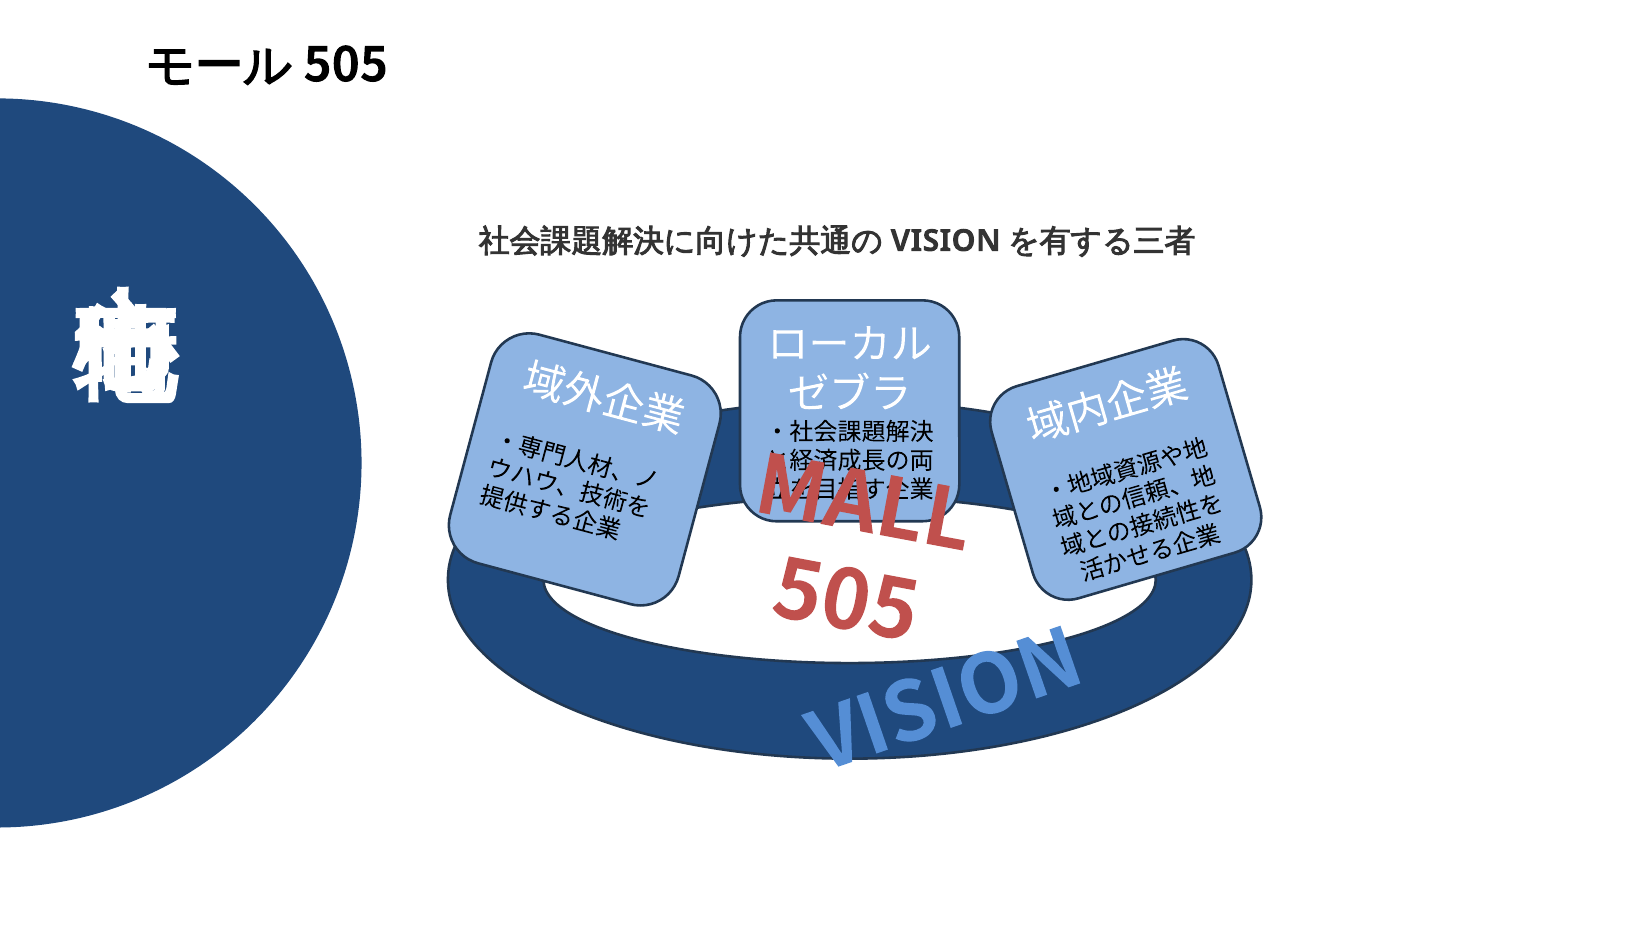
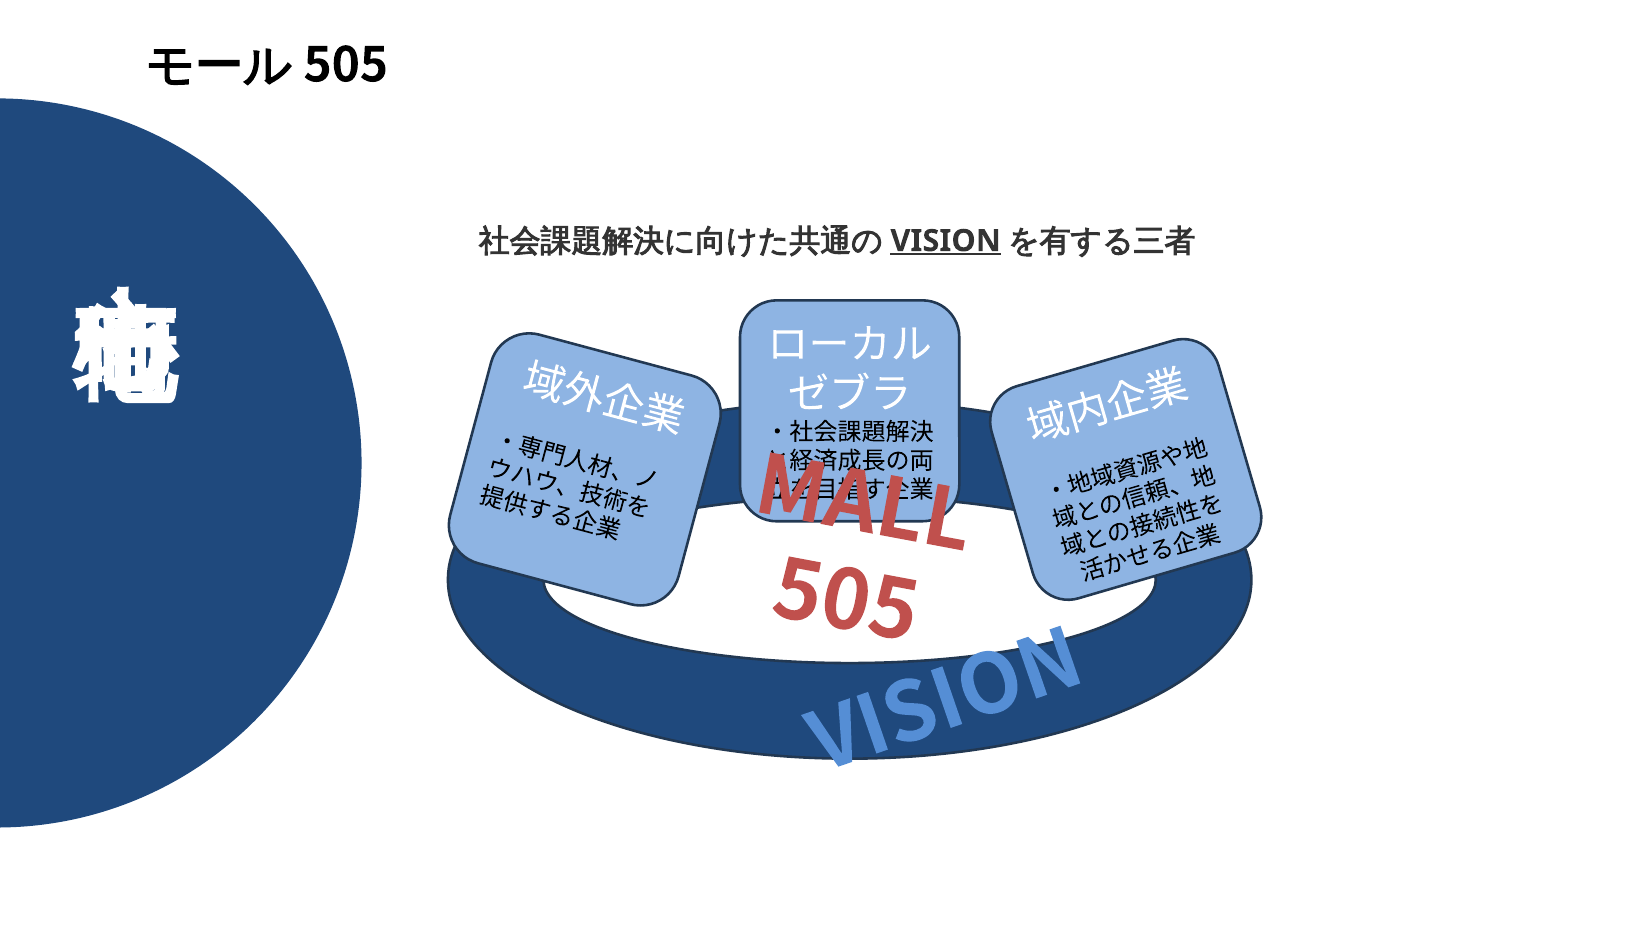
VISION underline: none -> present
